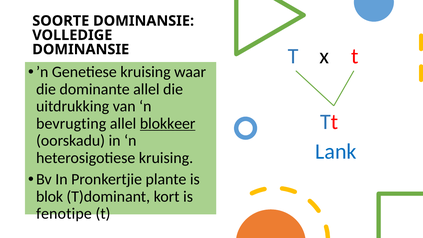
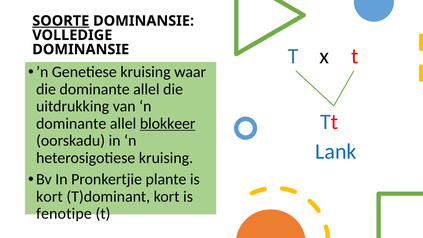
SOORTE underline: none -> present
bevrugting at (71, 123): bevrugting -> dominante
blok at (50, 196): blok -> kort
